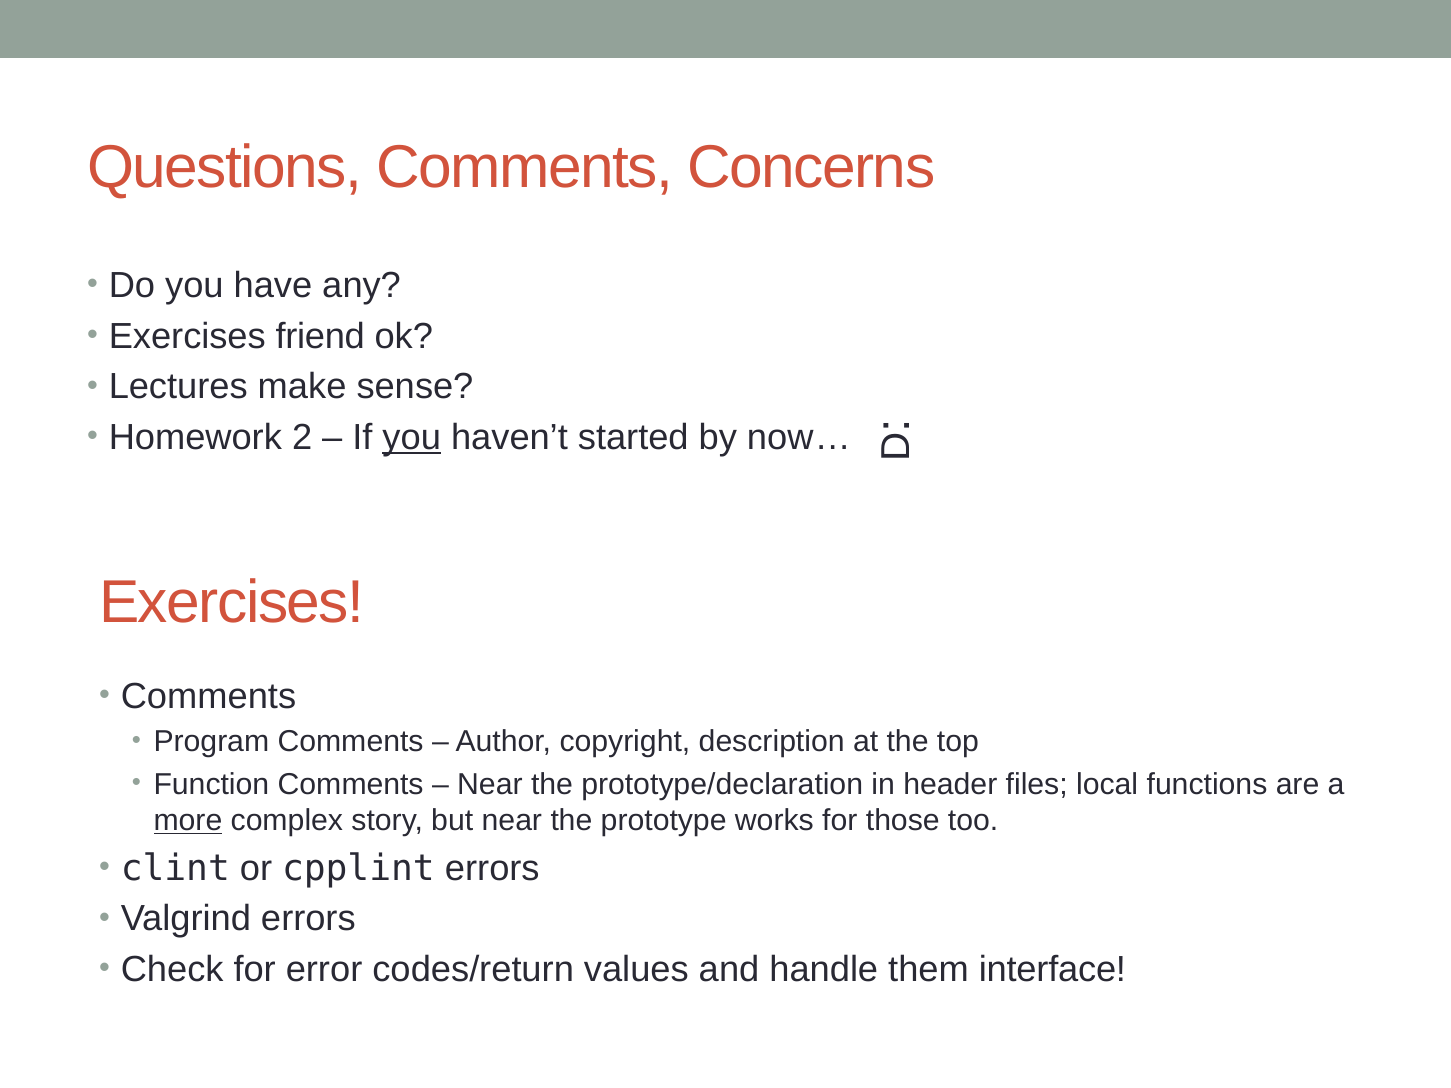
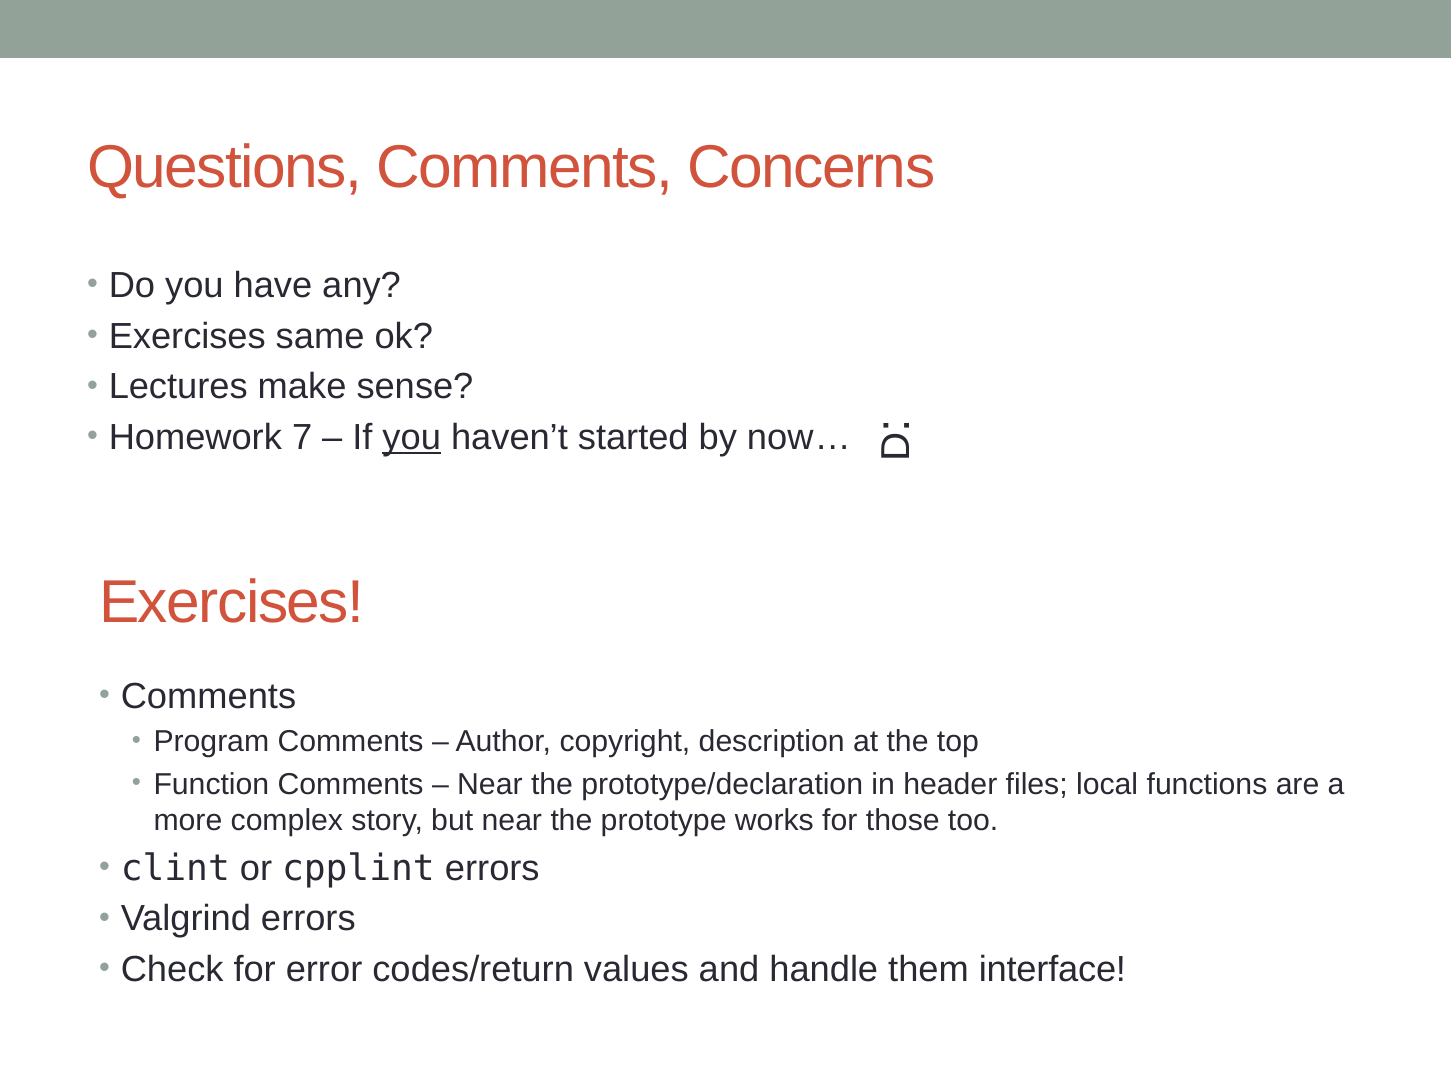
friend: friend -> same
2: 2 -> 7
more underline: present -> none
